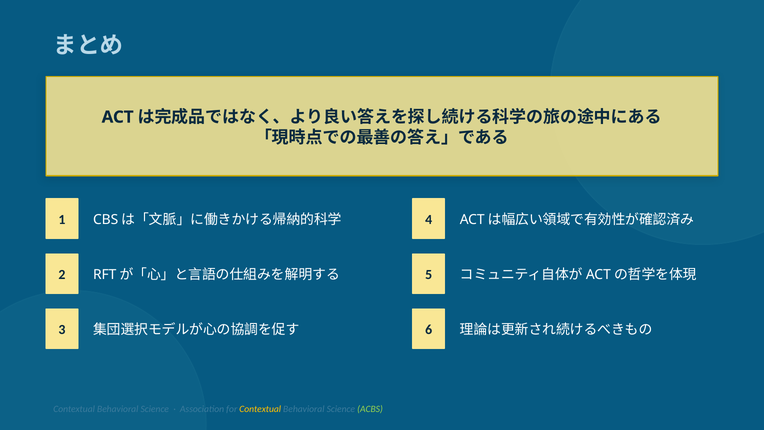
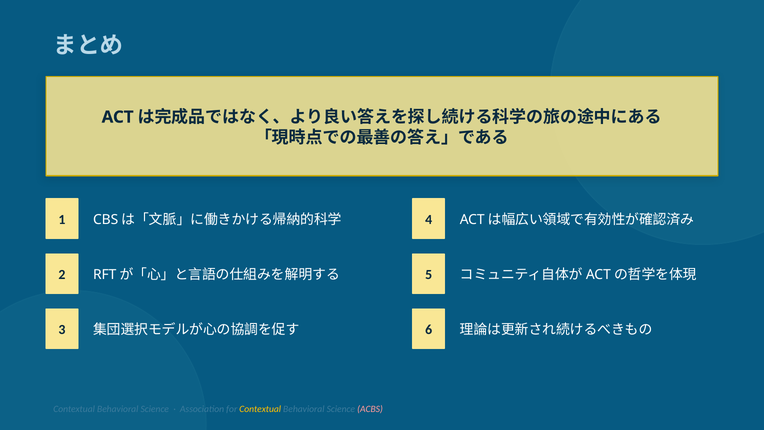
ACBS colour: light green -> pink
